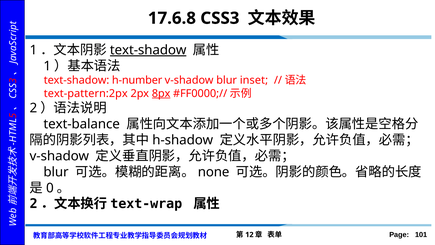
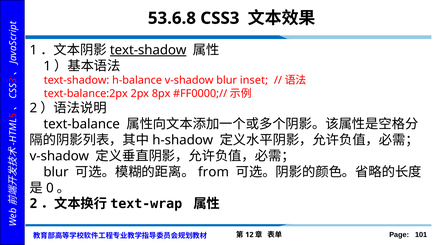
17.6.8: 17.6.8 -> 53.6.8
h-number: h-number -> h-balance
text-pattern:2px: text-pattern:2px -> text-balance:2px
8px underline: present -> none
none: none -> from
